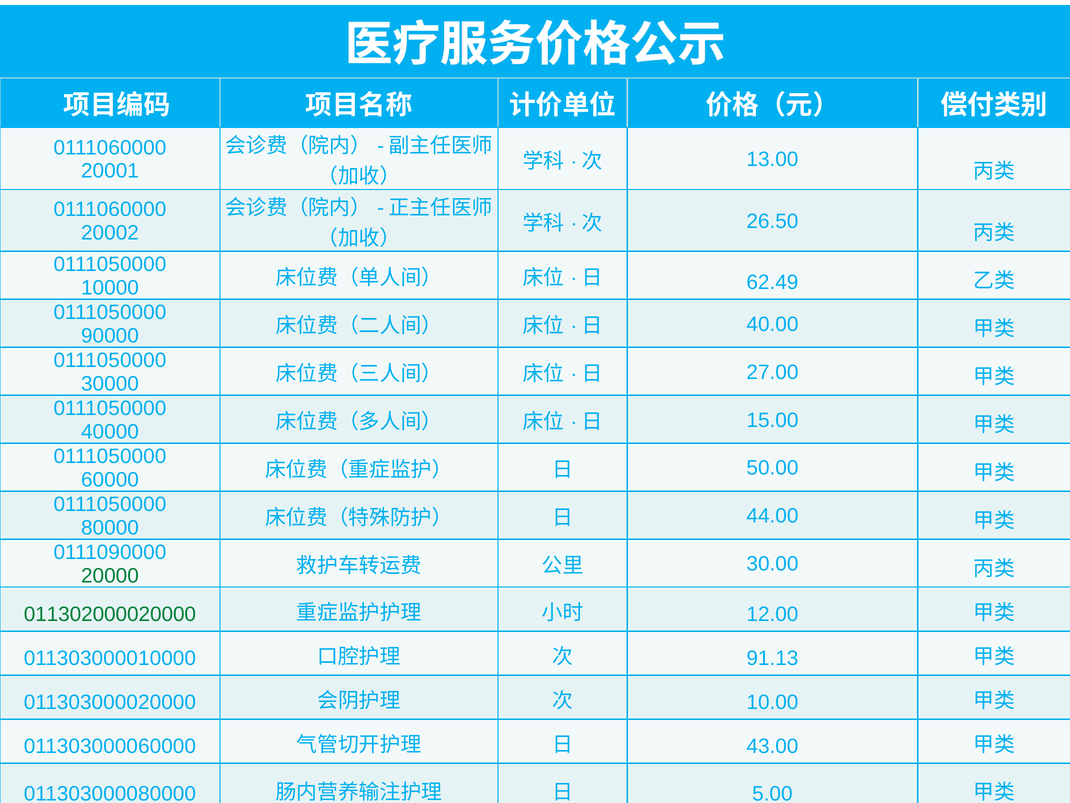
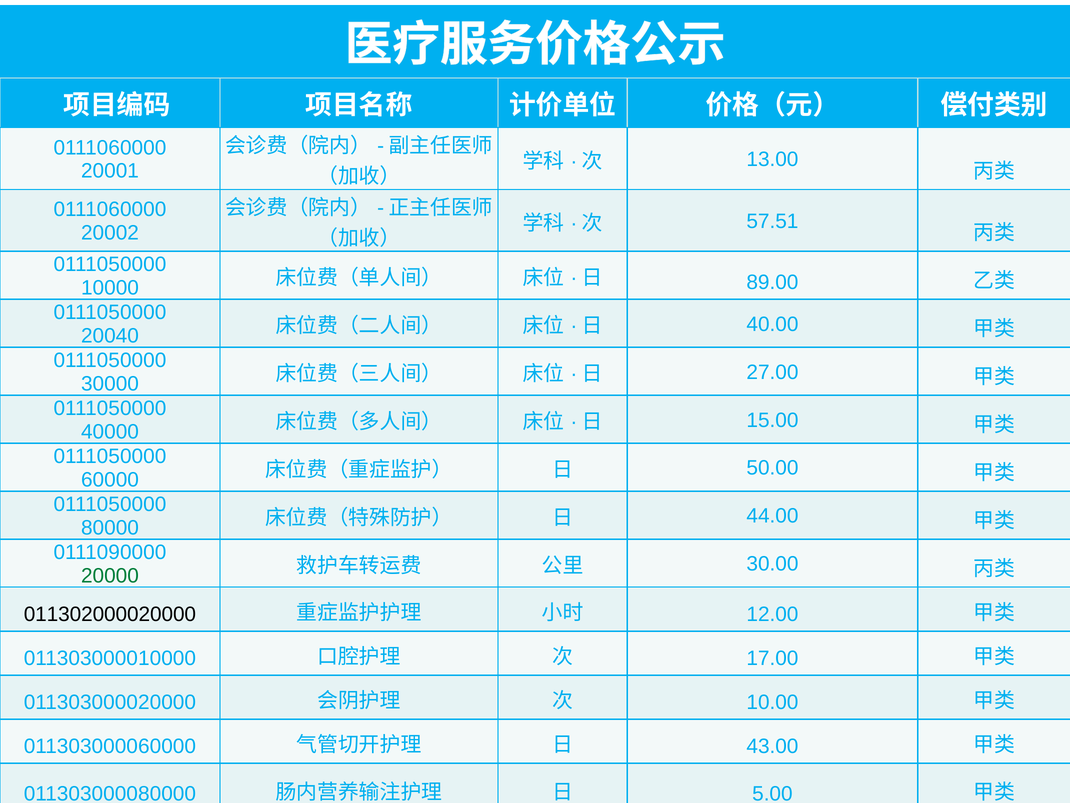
26.50: 26.50 -> 57.51
62.49: 62.49 -> 89.00
90000: 90000 -> 20040
011302000020000 colour: green -> black
91.13: 91.13 -> 17.00
